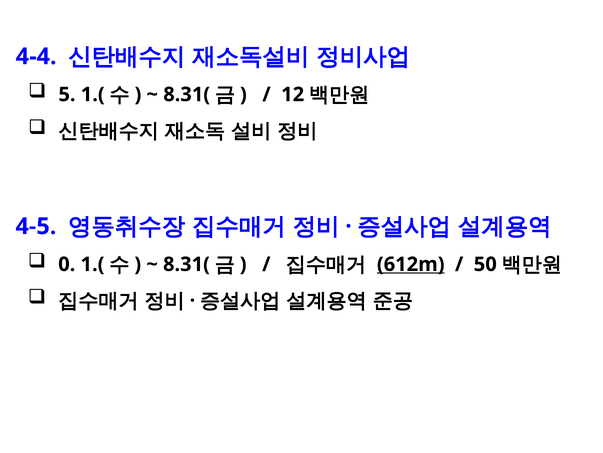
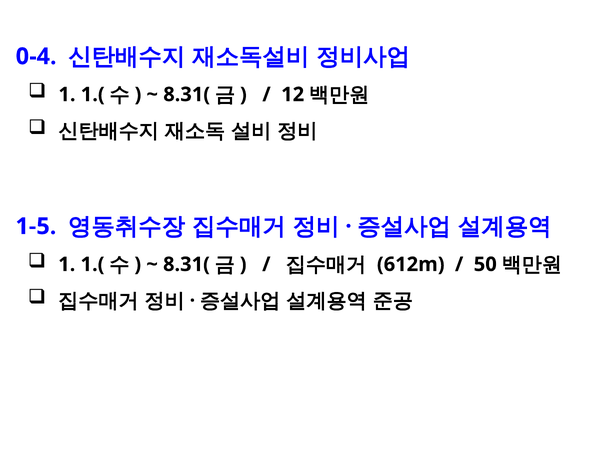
4-4: 4-4 -> 0-4
5 at (67, 94): 5 -> 1
4-5: 4-5 -> 1-5
0 at (67, 264): 0 -> 1
612m underline: present -> none
